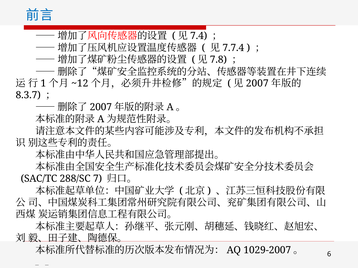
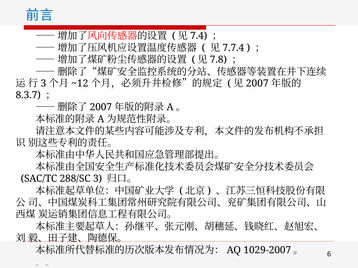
1 at (43, 84): 1 -> 3
288/SC 7: 7 -> 3
